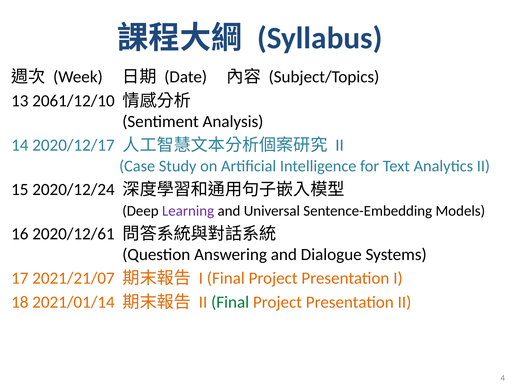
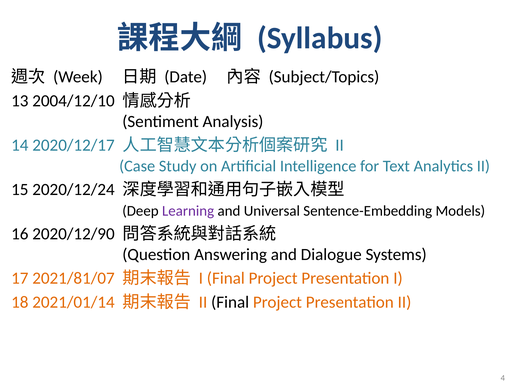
2061/12/10: 2061/12/10 -> 2004/12/10
2020/12/61: 2020/12/61 -> 2020/12/90
2021/21/07: 2021/21/07 -> 2021/81/07
Final at (230, 302) colour: green -> black
